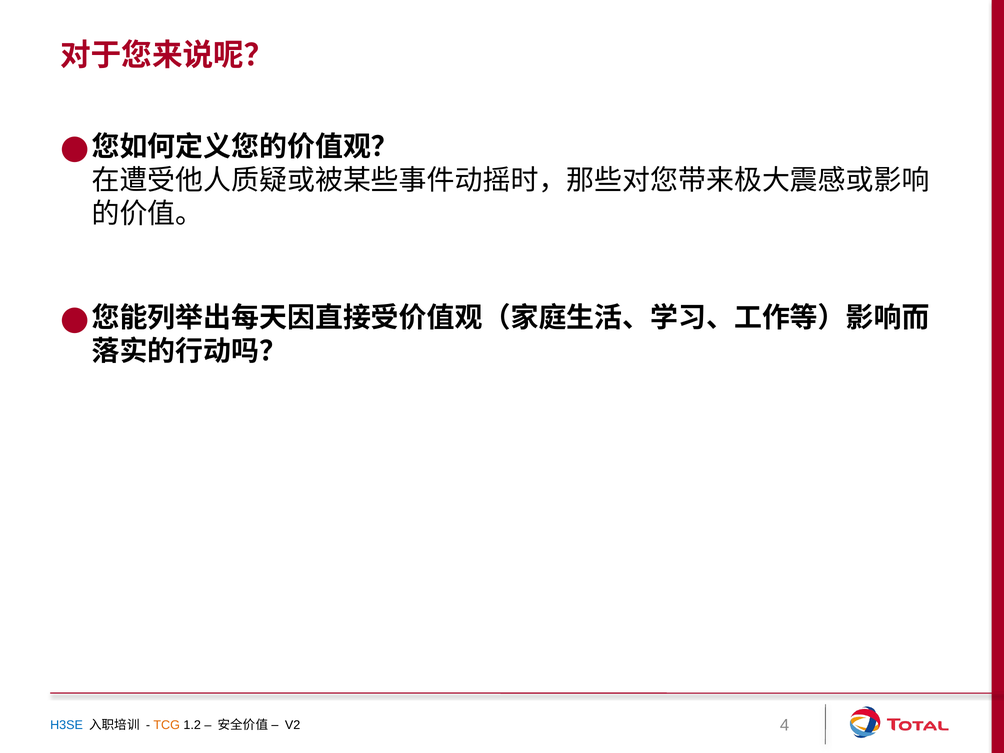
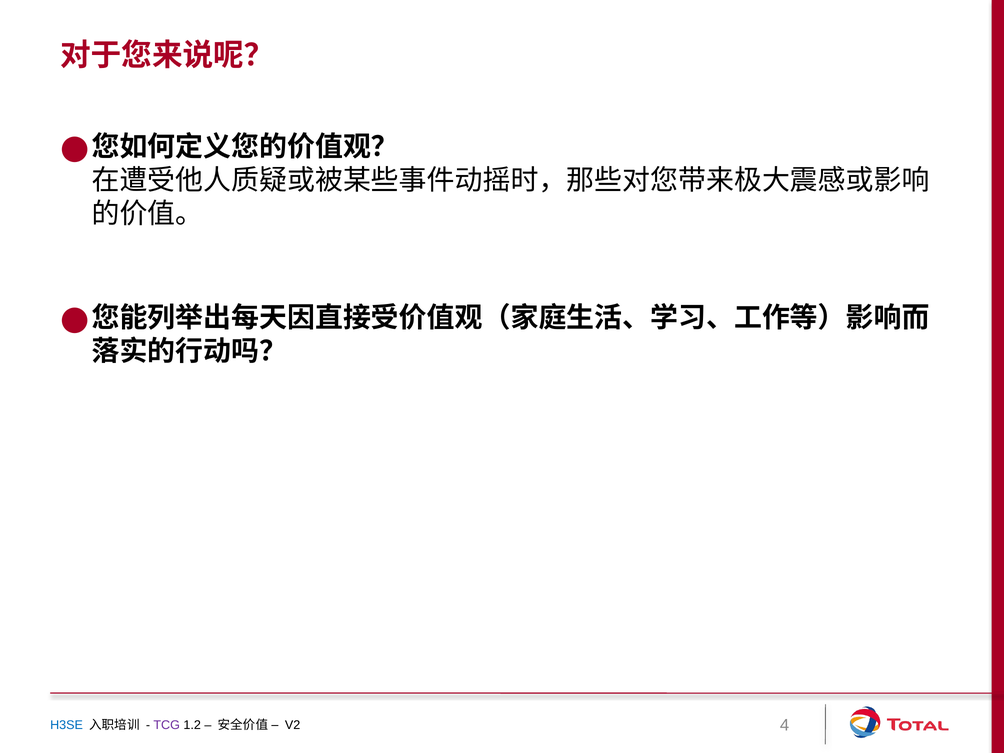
TCG colour: orange -> purple
